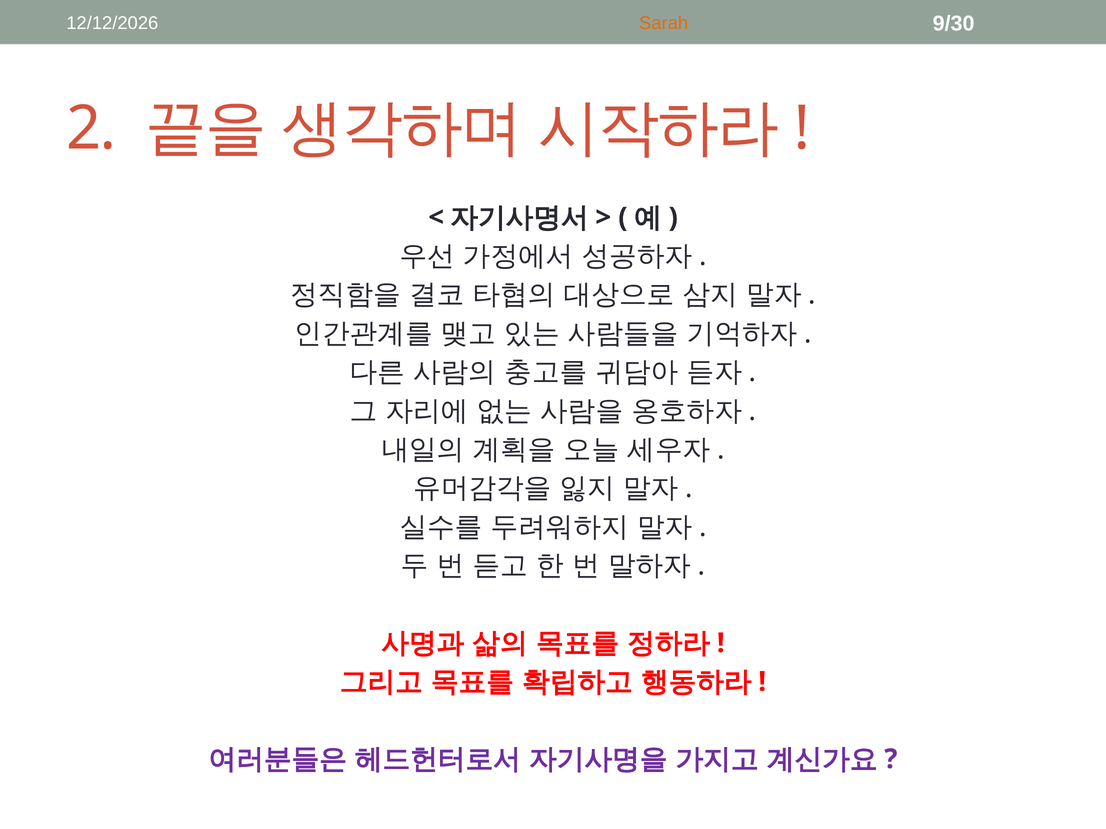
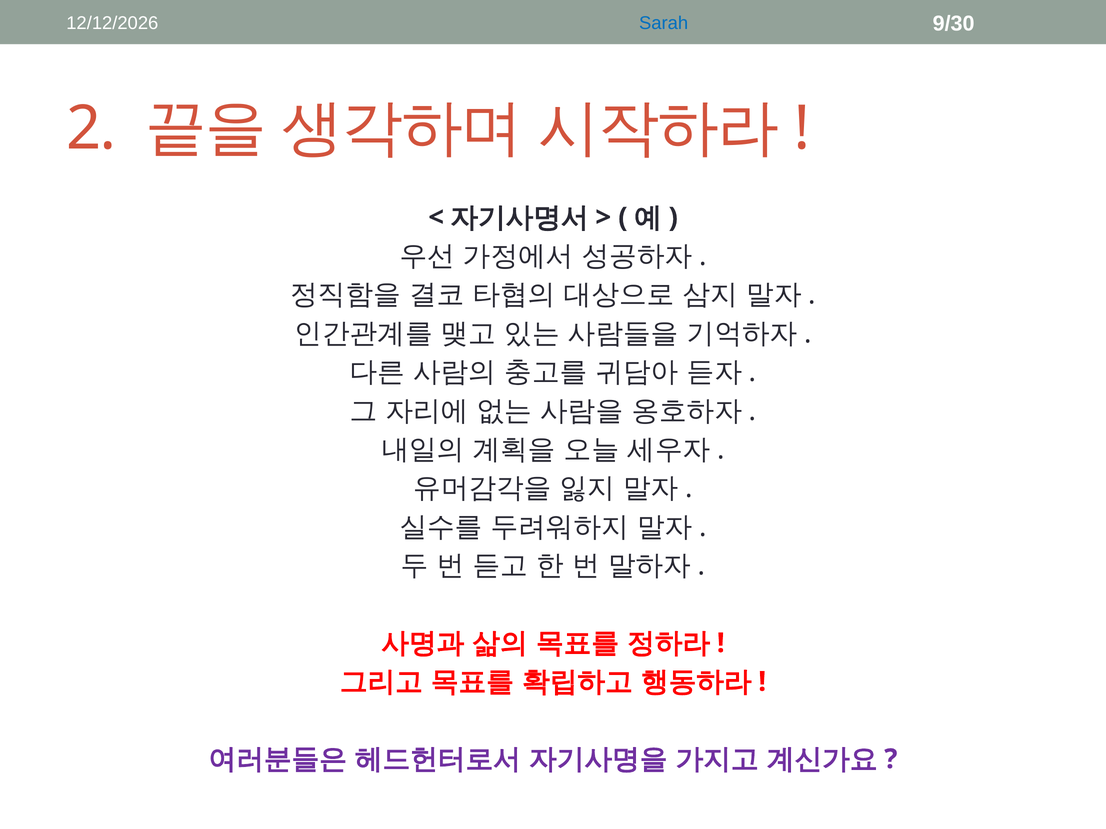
Sarah colour: orange -> blue
